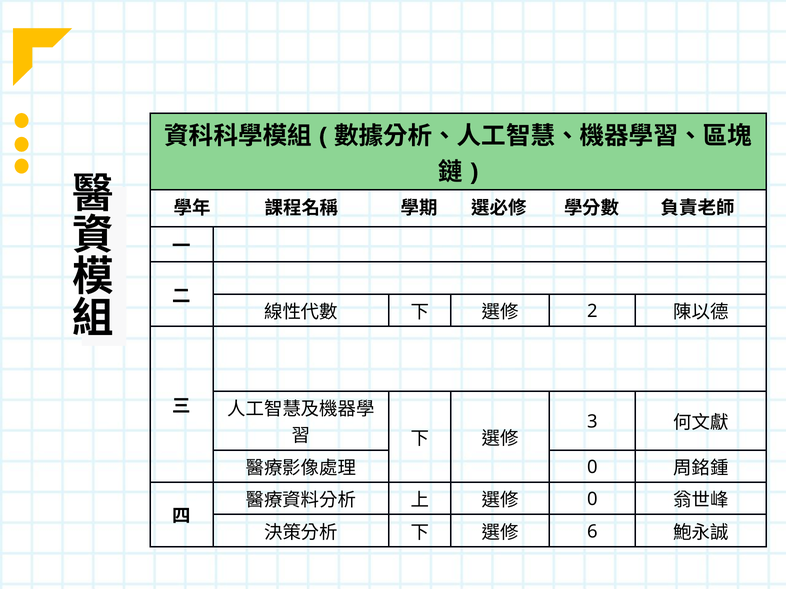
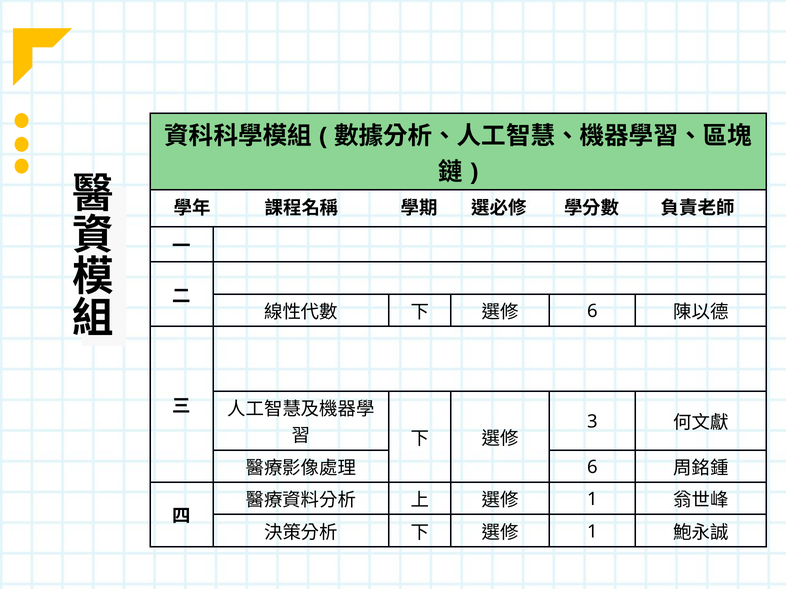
2 at (592, 311): 2 -> 6
0 at (592, 468): 0 -> 6
0 at (592, 500): 0 -> 1
6 at (592, 532): 6 -> 1
